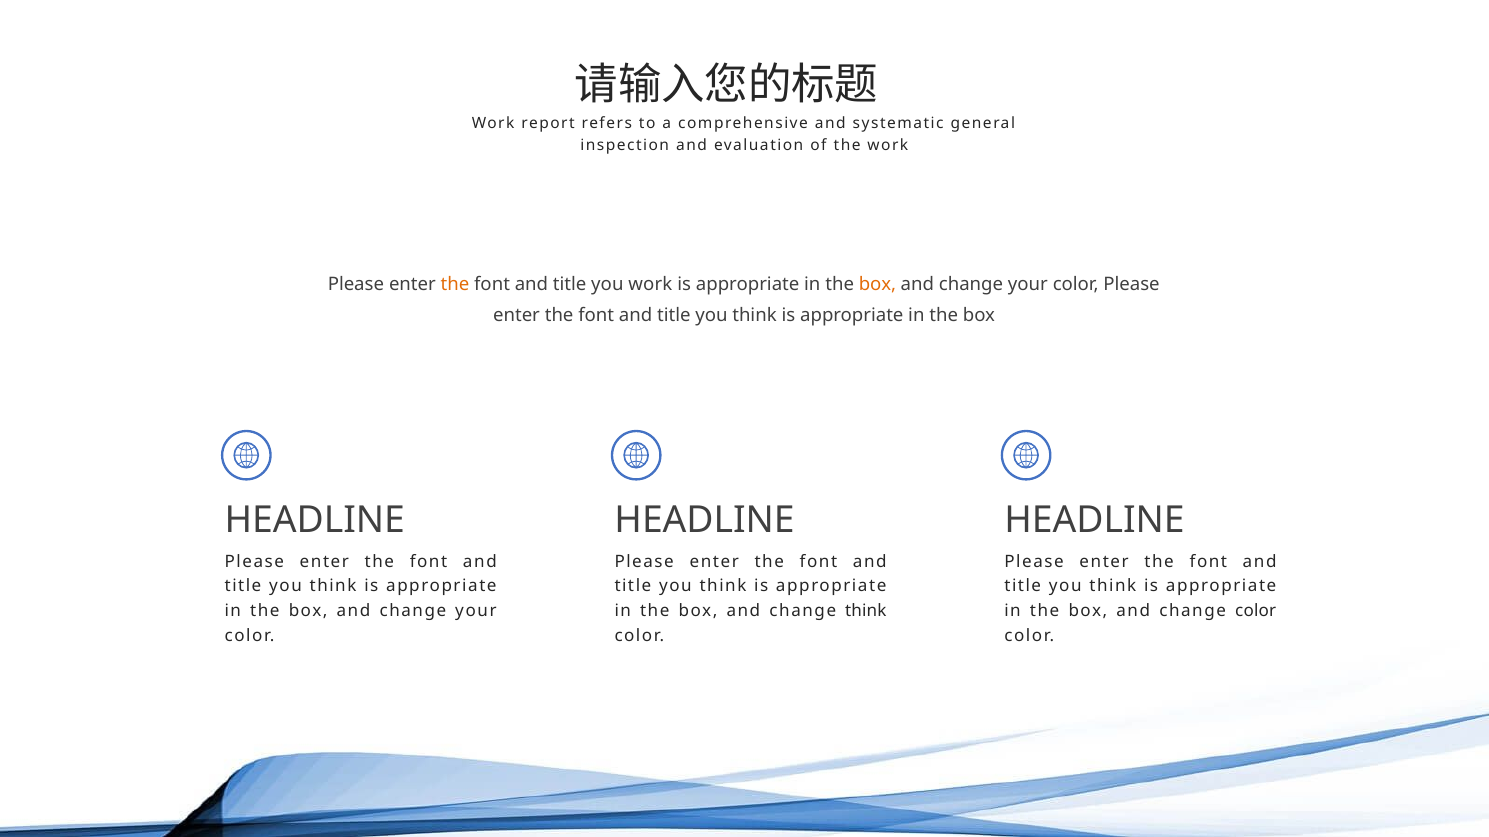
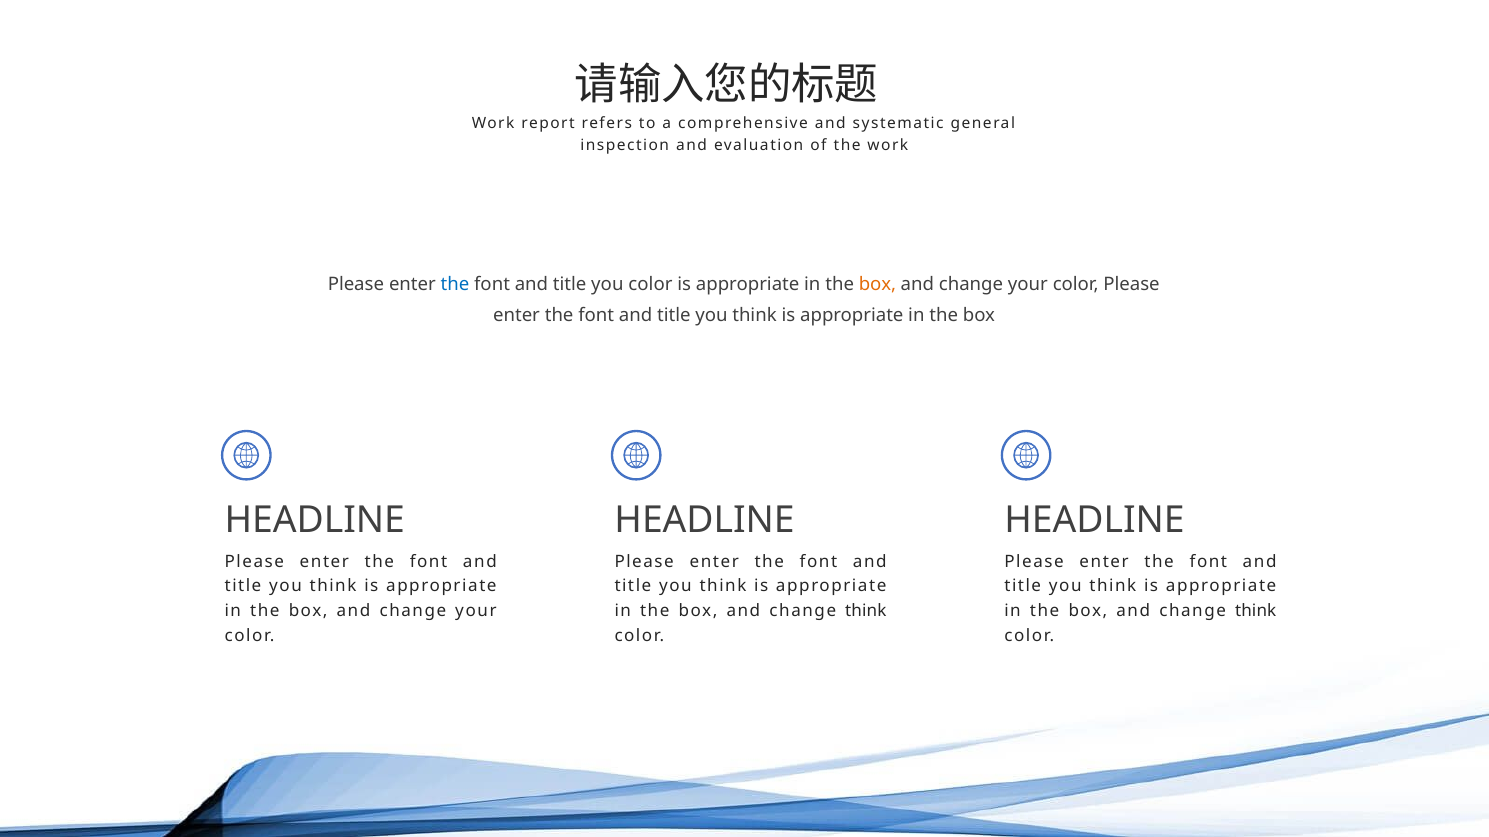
the at (455, 285) colour: orange -> blue
you work: work -> color
color at (1256, 611): color -> think
